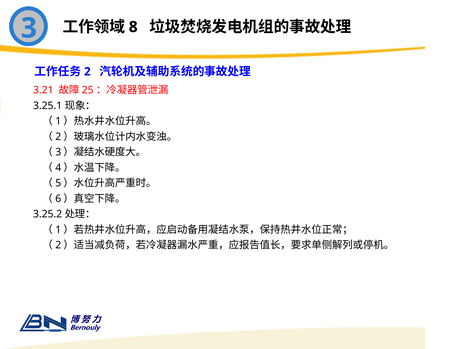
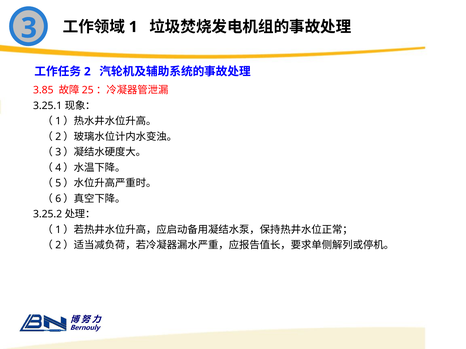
8: 8 -> 1
3.21: 3.21 -> 3.85
